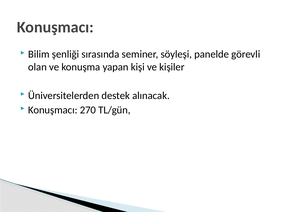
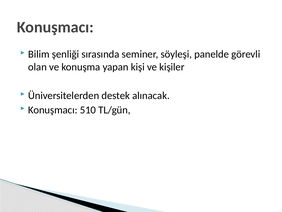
270: 270 -> 510
